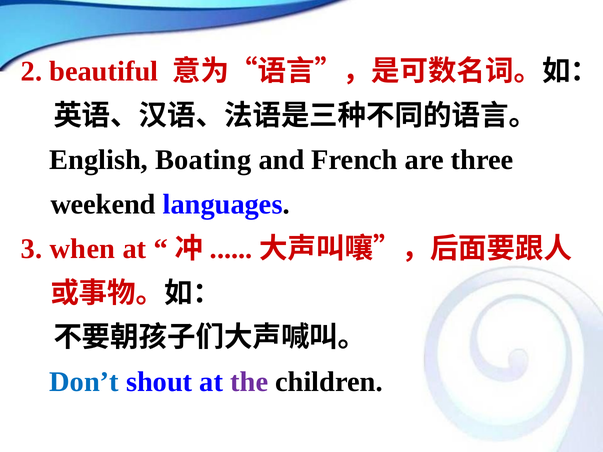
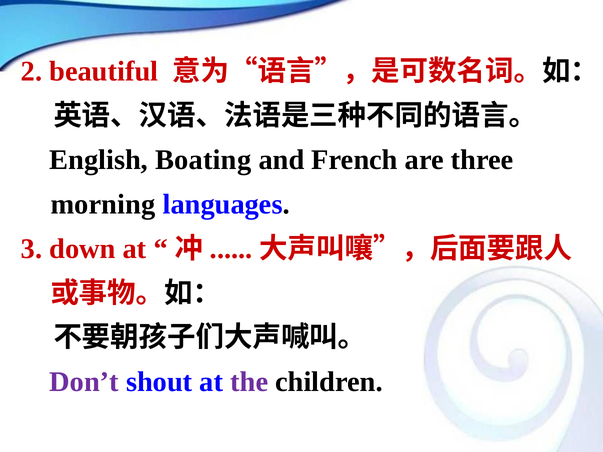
weekend: weekend -> morning
when: when -> down
Don’t colour: blue -> purple
